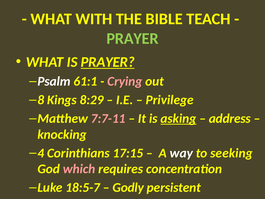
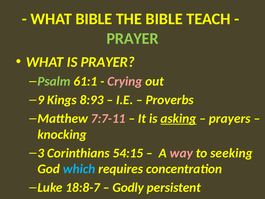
WHAT WITH: WITH -> BIBLE
PRAYER at (108, 62) underline: present -> none
Psalm colour: white -> light green
8: 8 -> 9
8:29: 8:29 -> 8:93
Privilege: Privilege -> Proverbs
address: address -> prayers
4: 4 -> 3
17:15: 17:15 -> 54:15
way colour: white -> pink
which colour: pink -> light blue
18:5-7: 18:5-7 -> 18:8-7
